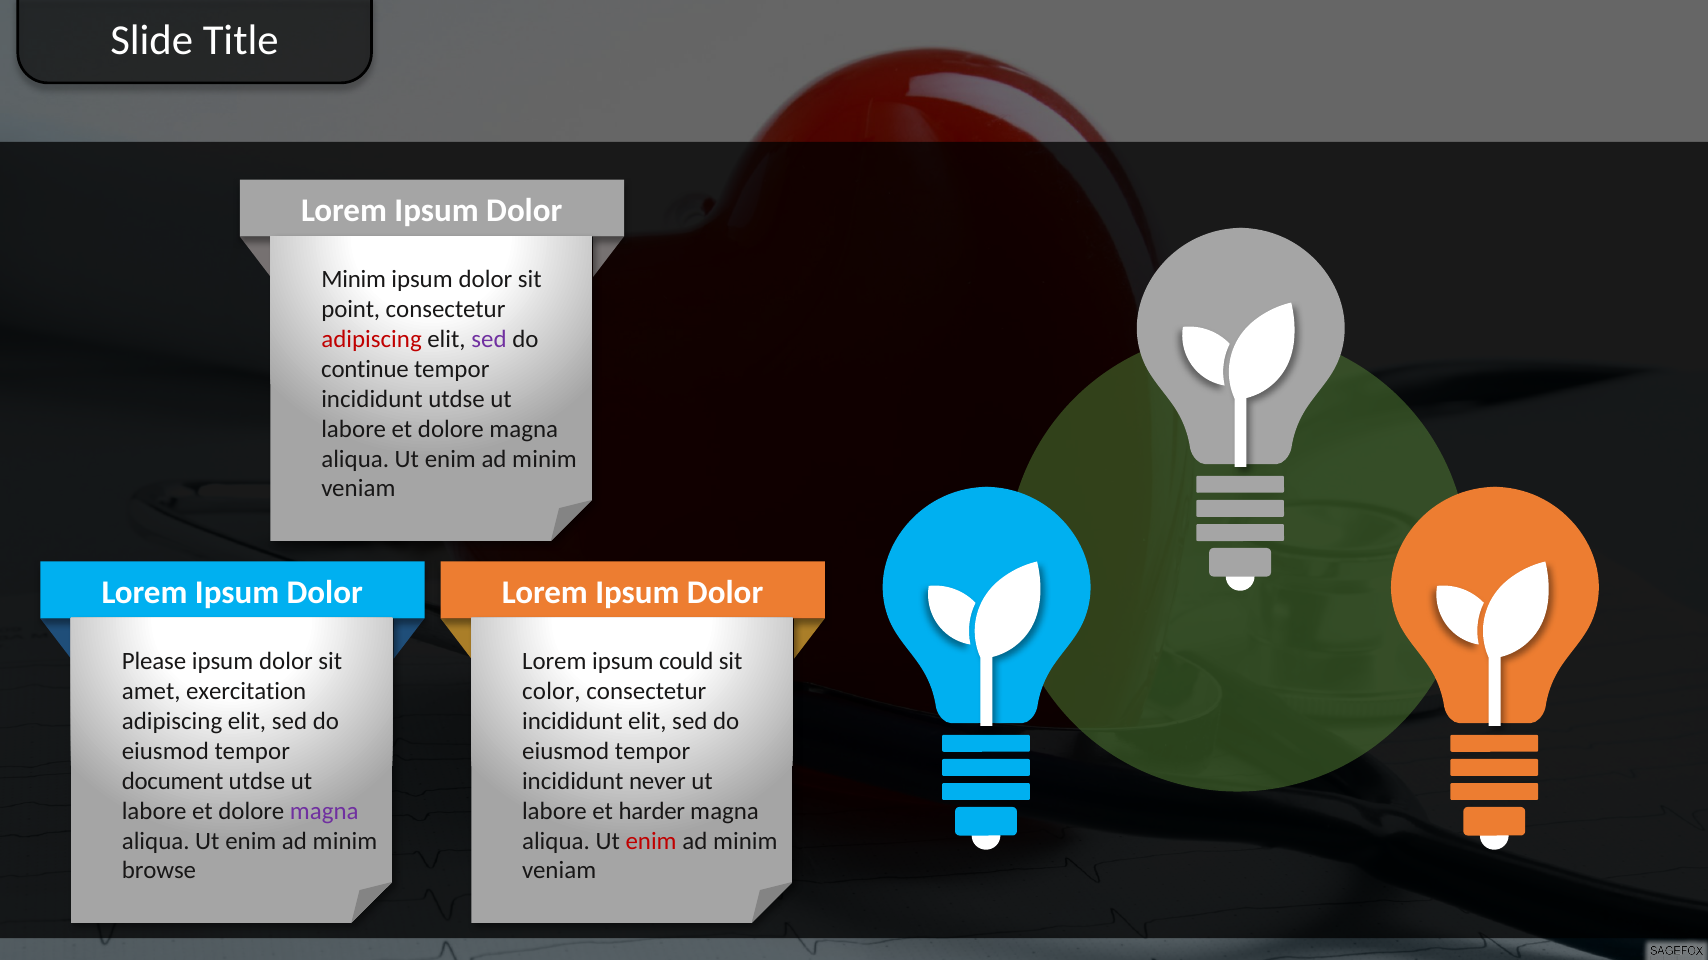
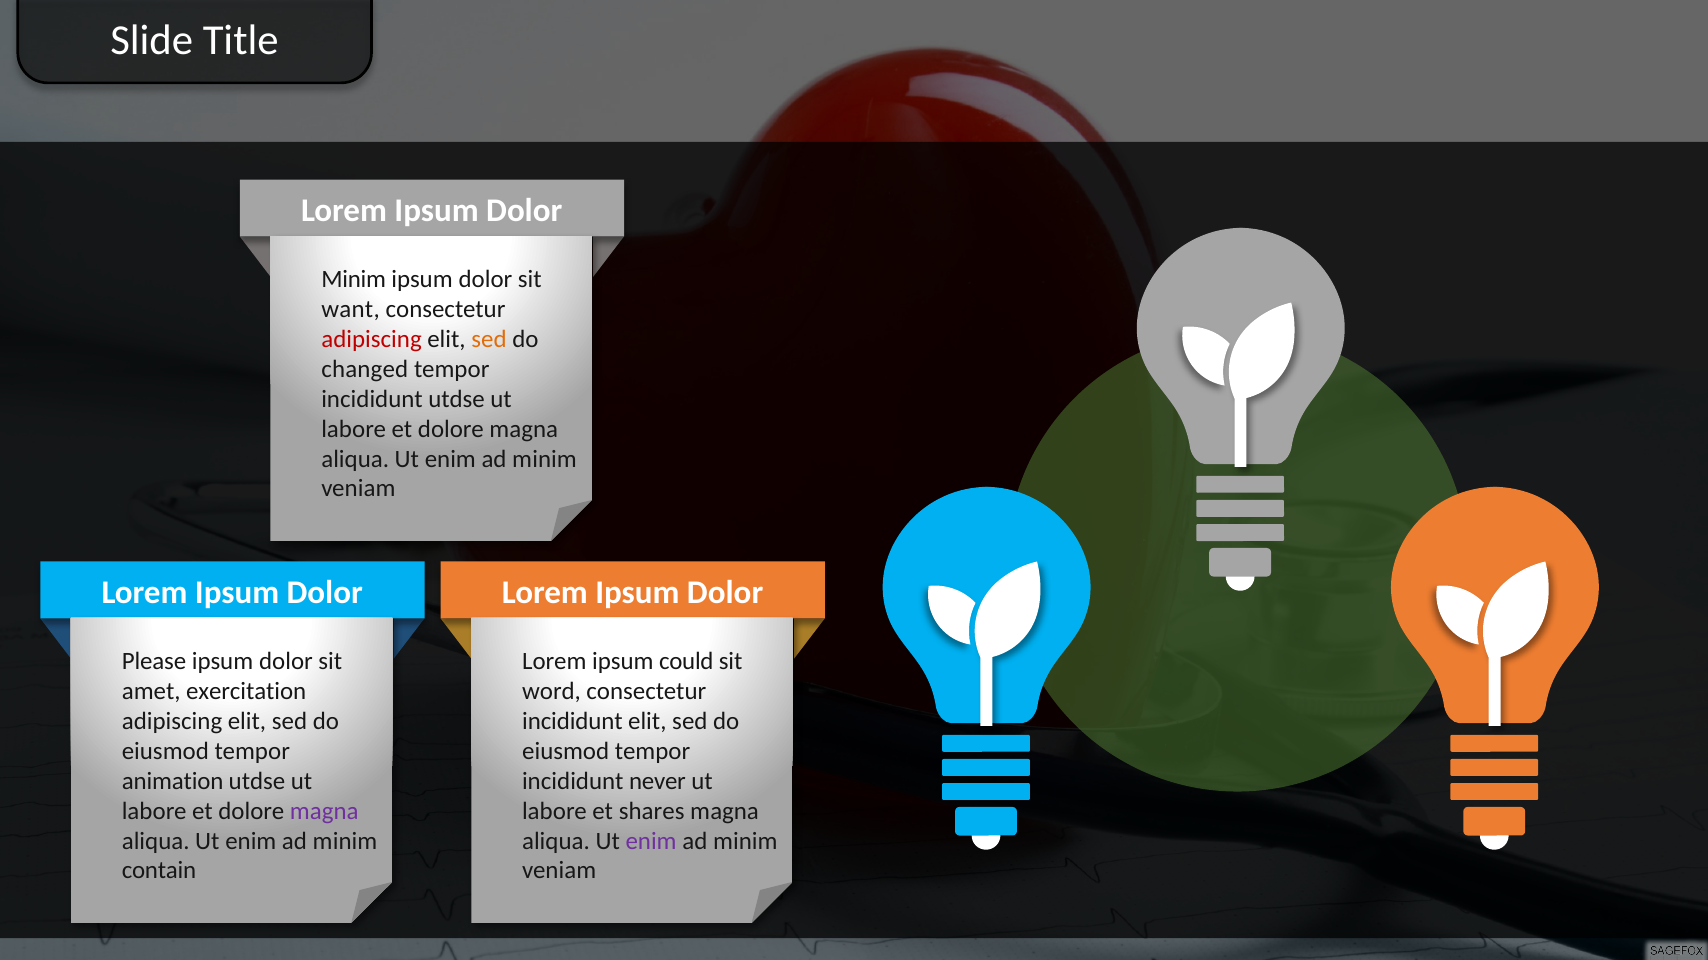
point: point -> want
sed at (489, 340) colour: purple -> orange
continue: continue -> changed
color: color -> word
document: document -> animation
harder: harder -> shares
enim at (651, 841) colour: red -> purple
browse: browse -> contain
